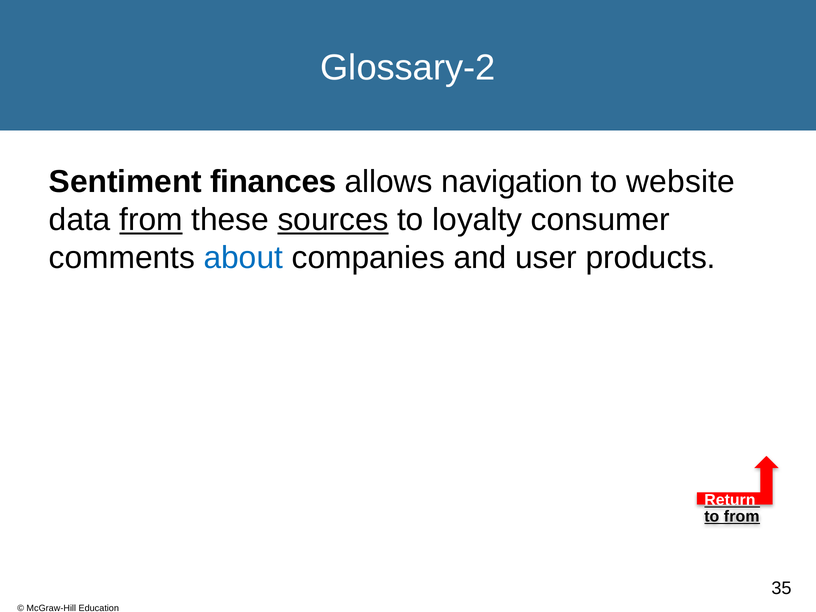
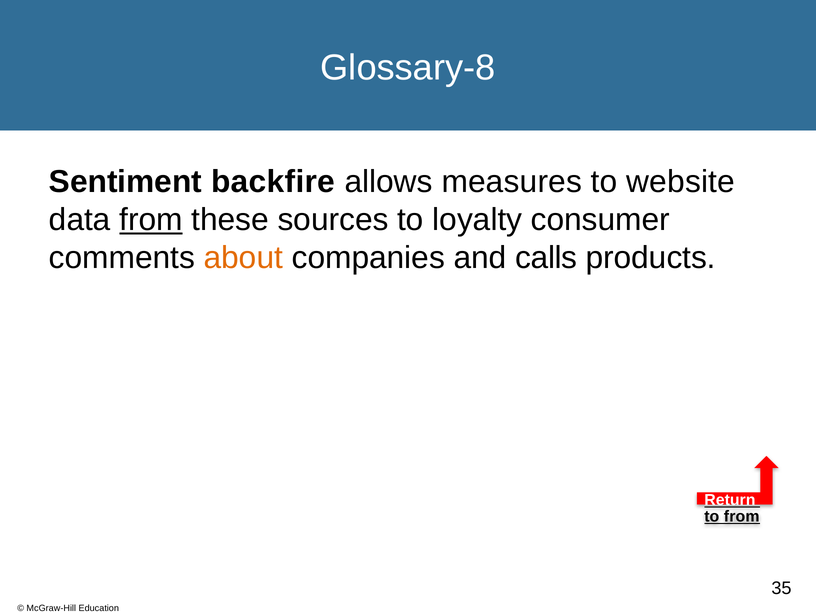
Glossary-2: Glossary-2 -> Glossary-8
finances: finances -> backfire
navigation: navigation -> measures
sources underline: present -> none
about colour: blue -> orange
user: user -> calls
